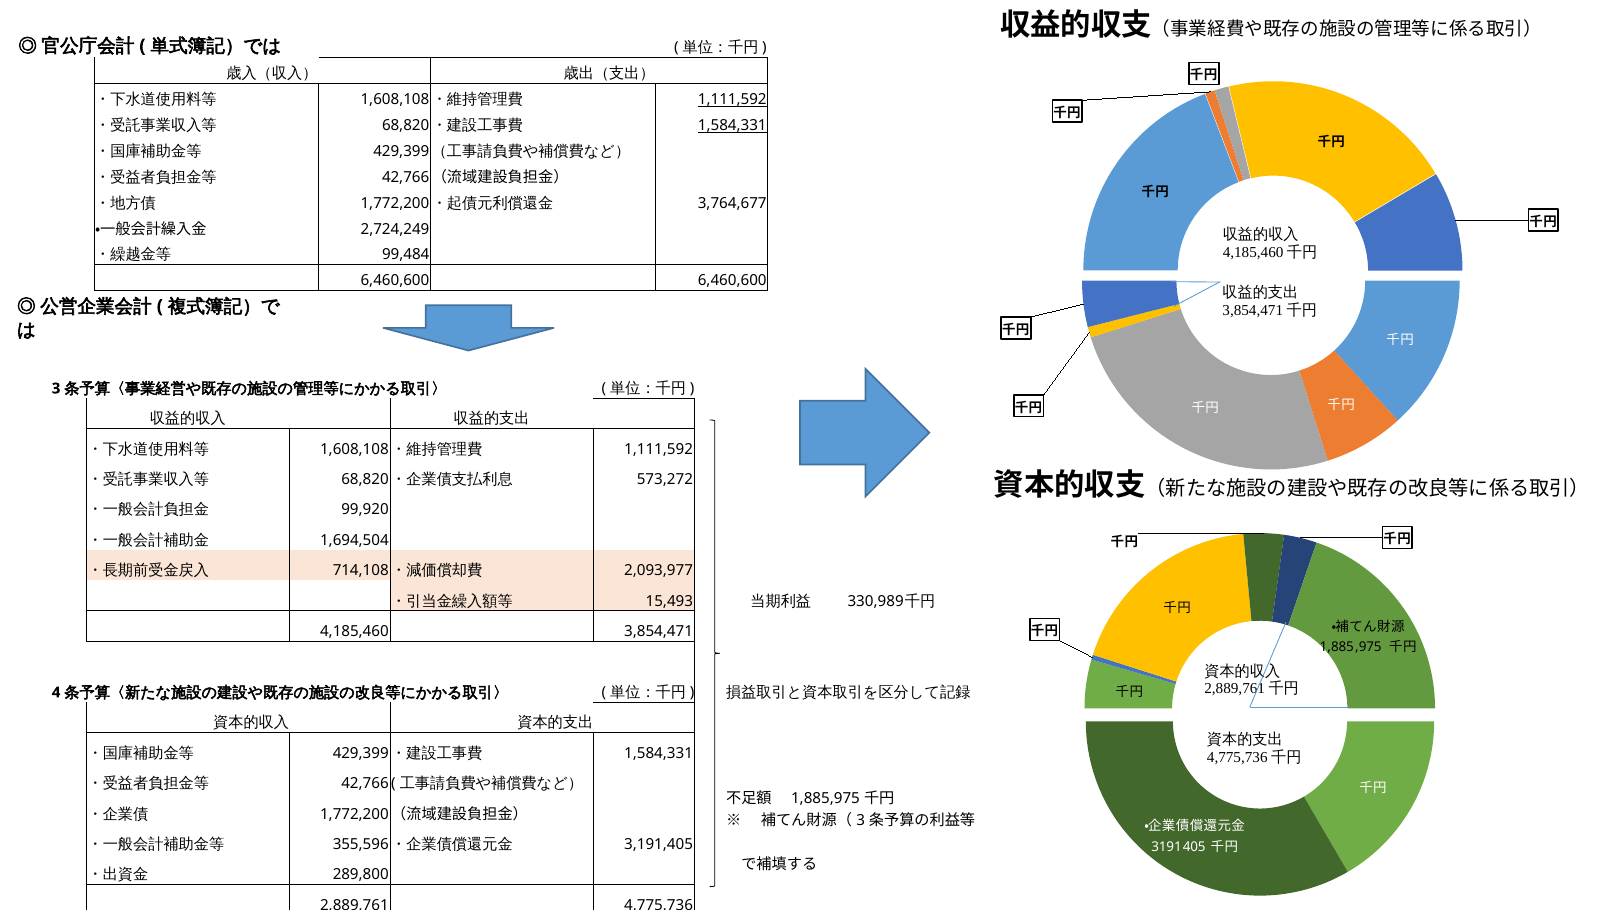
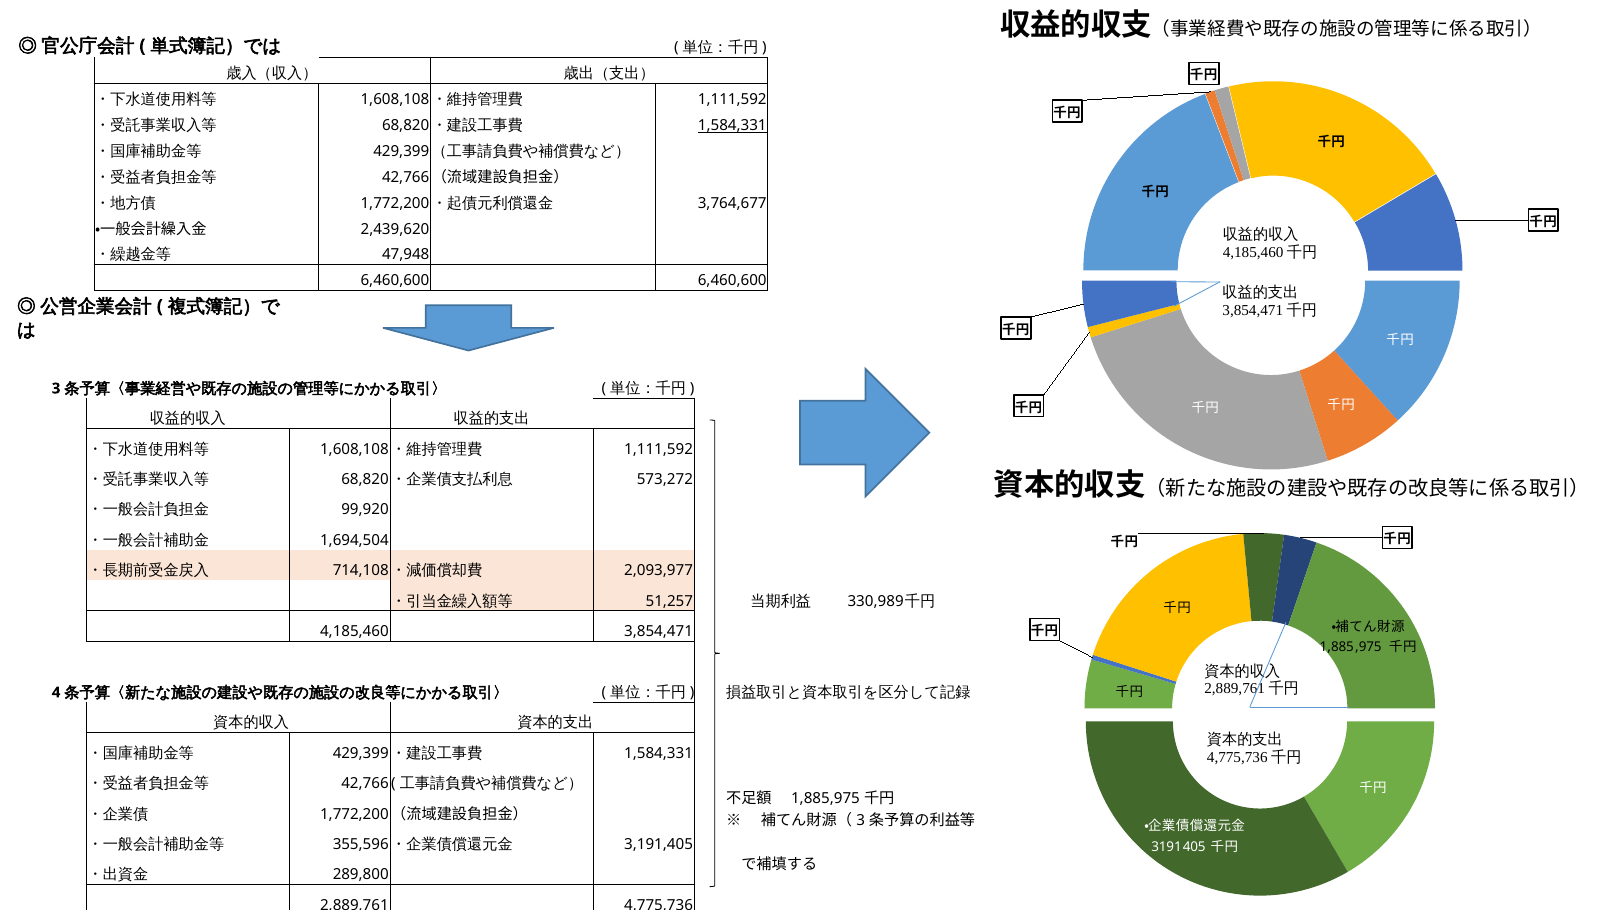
1,111,592 at (732, 100) underline: present -> none
2,724,249: 2,724,249 -> 2,439,620
99,484: 99,484 -> 47,948
15,493: 15,493 -> 51,257
